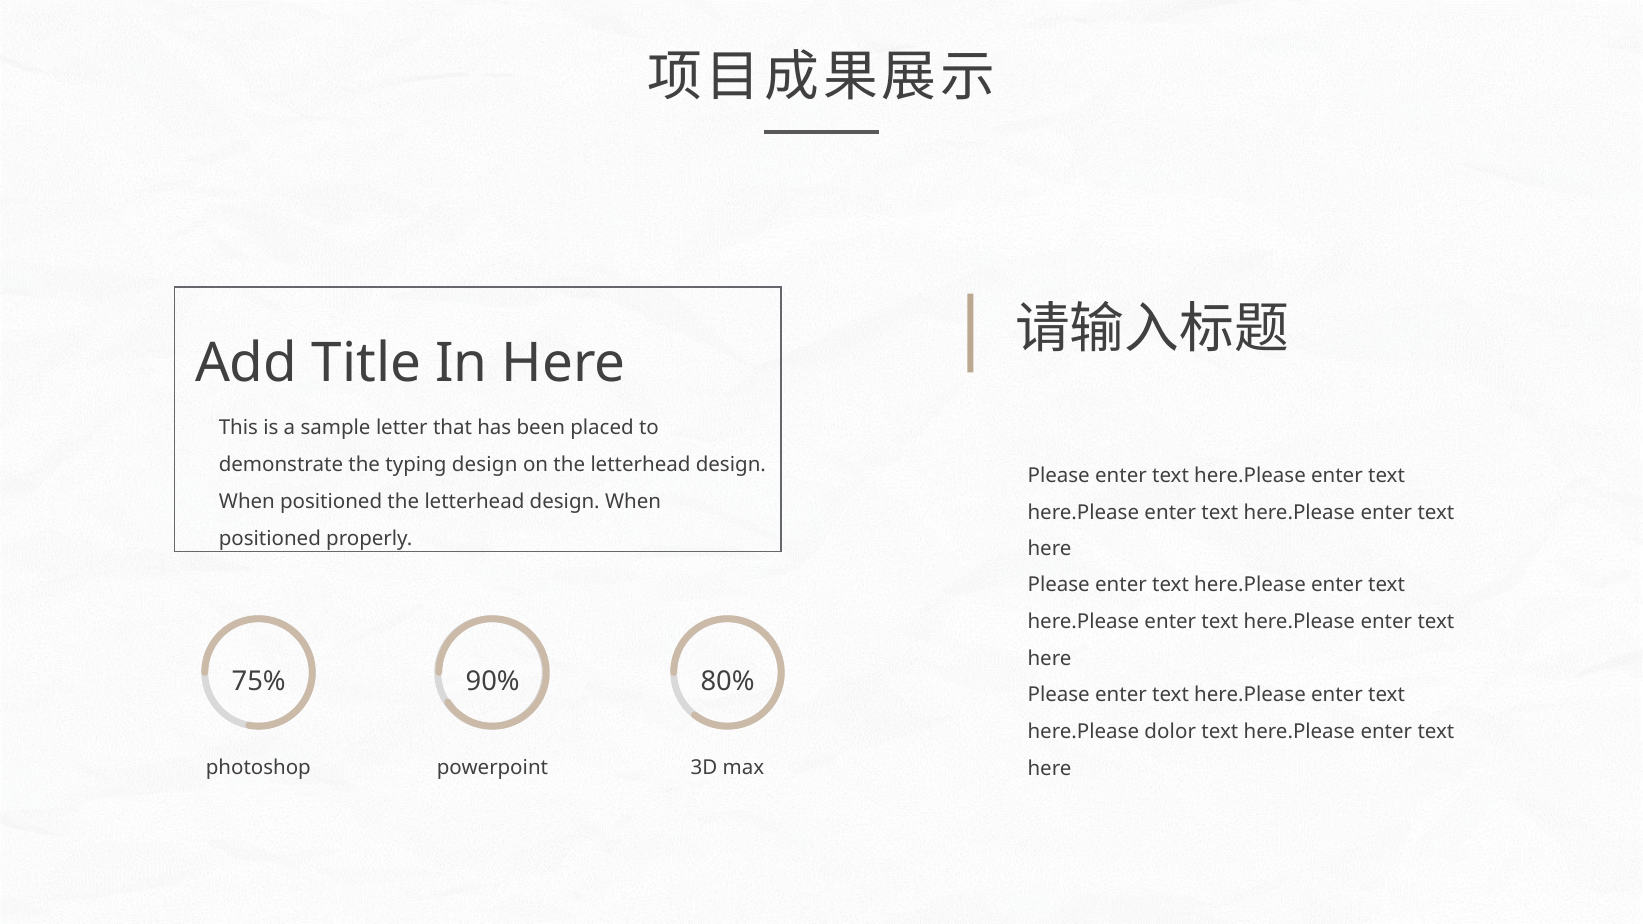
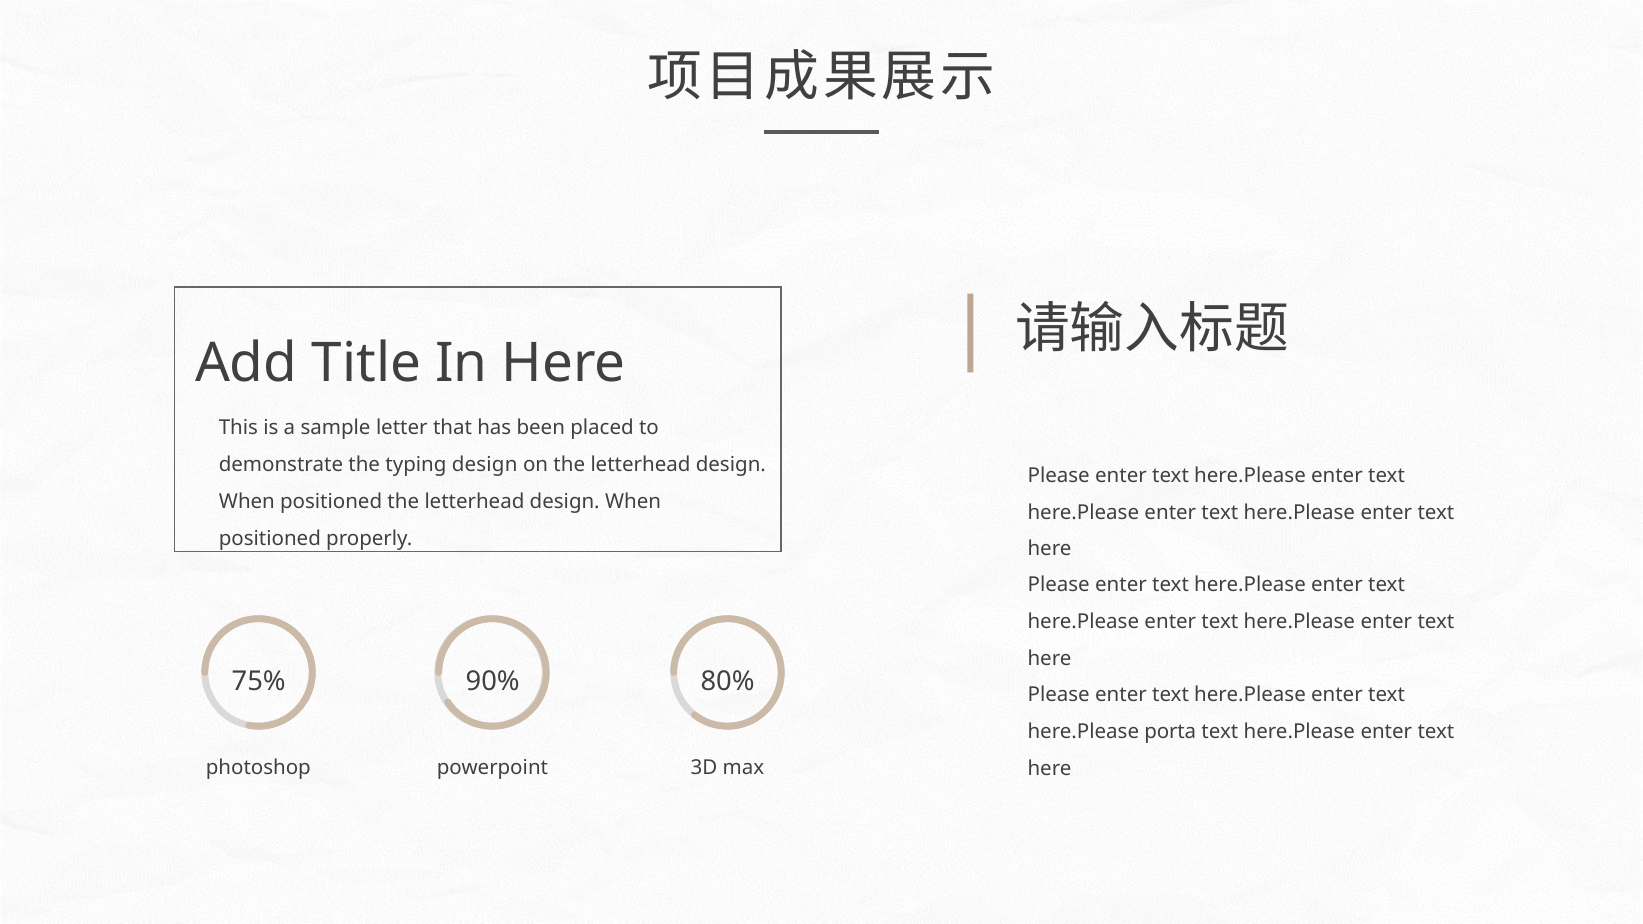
dolor: dolor -> porta
